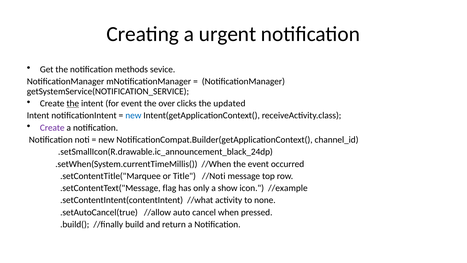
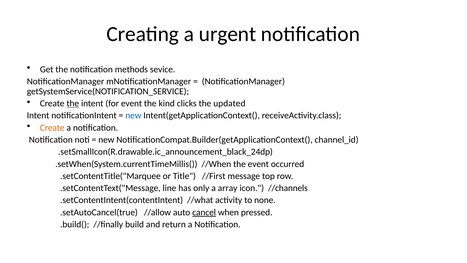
over: over -> kind
Create at (52, 128) colour: purple -> orange
//Noti: //Noti -> //First
flag: flag -> line
show: show -> array
//example: //example -> //channels
cancel underline: none -> present
